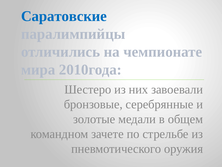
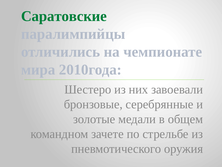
Саратовские colour: blue -> green
